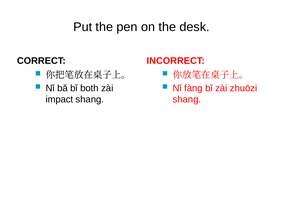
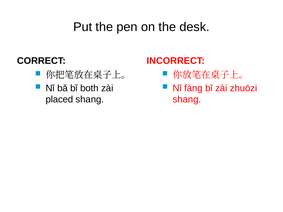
impact: impact -> placed
